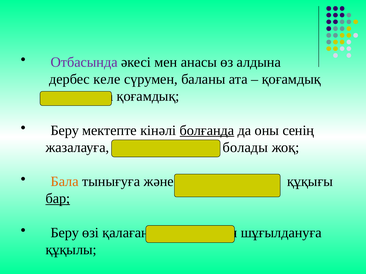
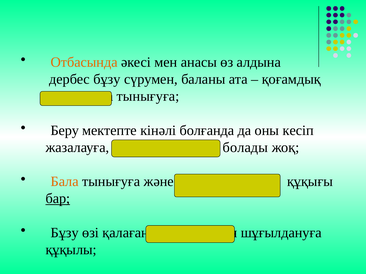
Отбасында colour: purple -> orange
дербес келе: келе -> бұзу
қоғамдық at (148, 96): қоғамдық -> тынығуға
болғанда underline: present -> none
сенің: сенің -> кесіп
Беру at (65, 233): Беру -> Бұзу
